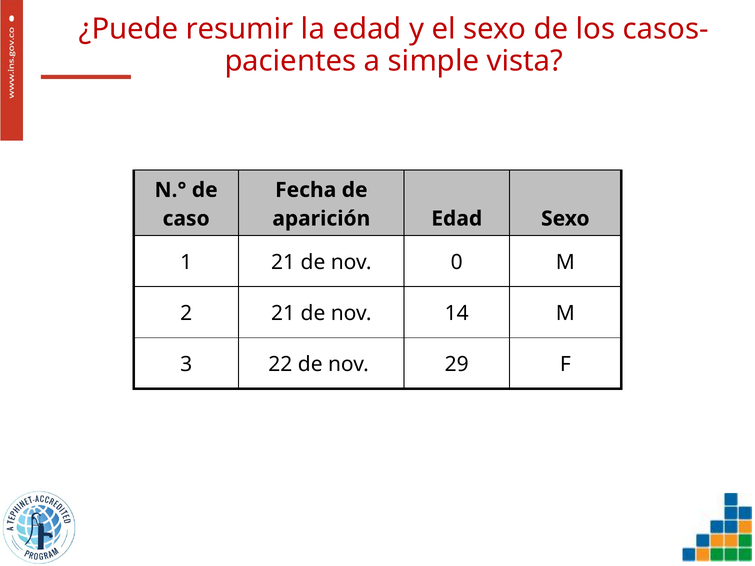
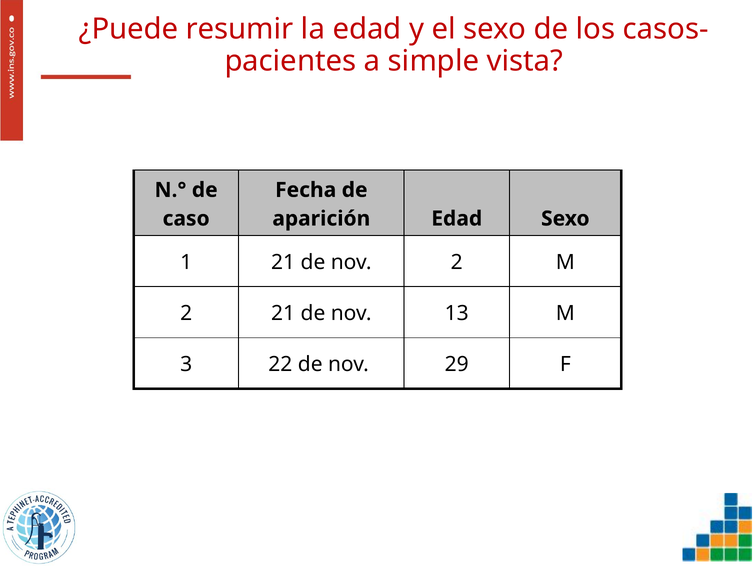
nov 0: 0 -> 2
14: 14 -> 13
